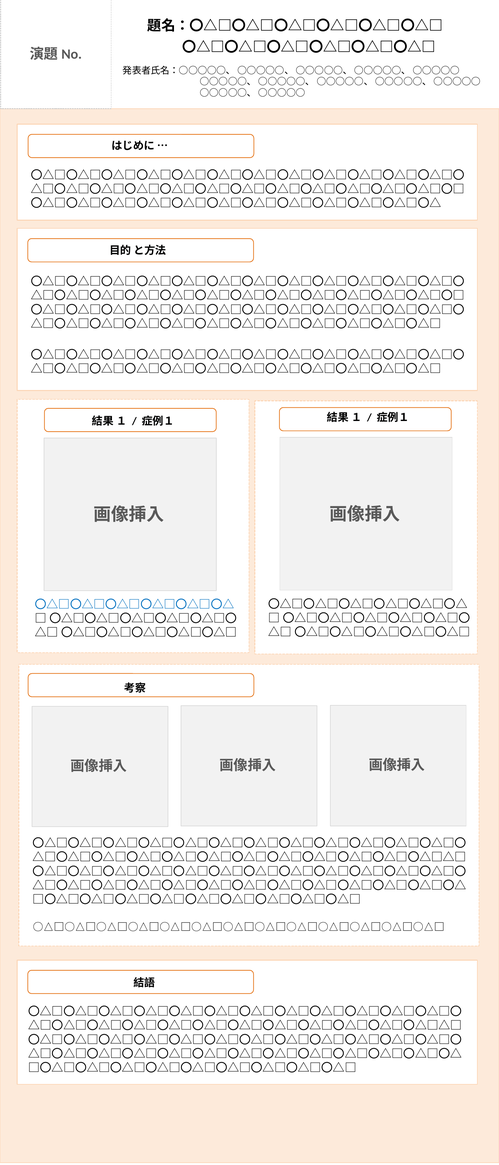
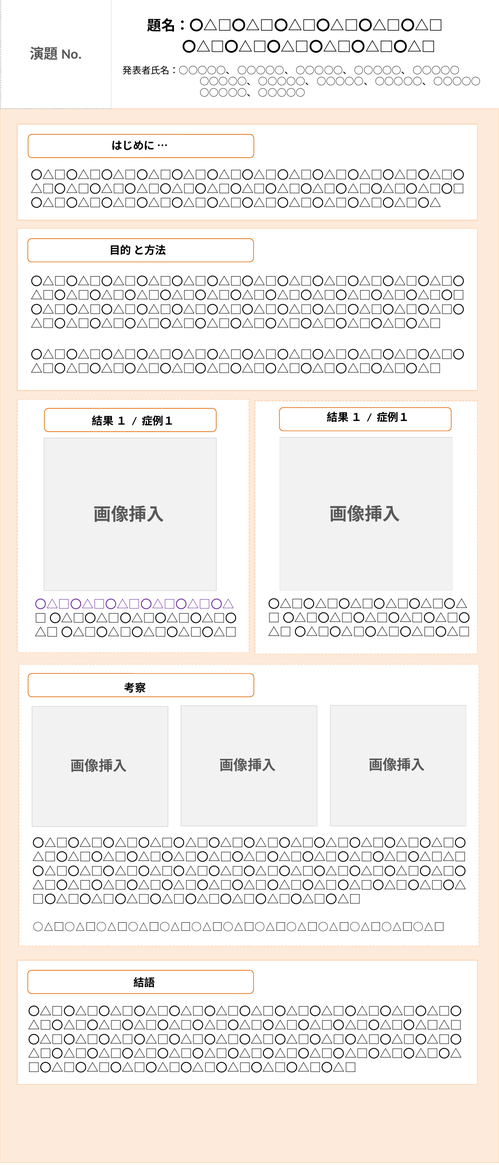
〇△□〇△□〇△□〇△□〇△□〇△ at (134, 604) colour: blue -> purple
